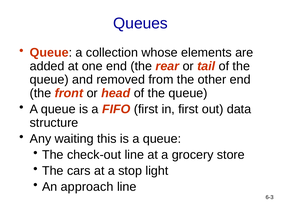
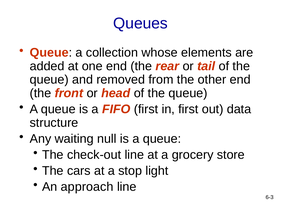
this: this -> null
